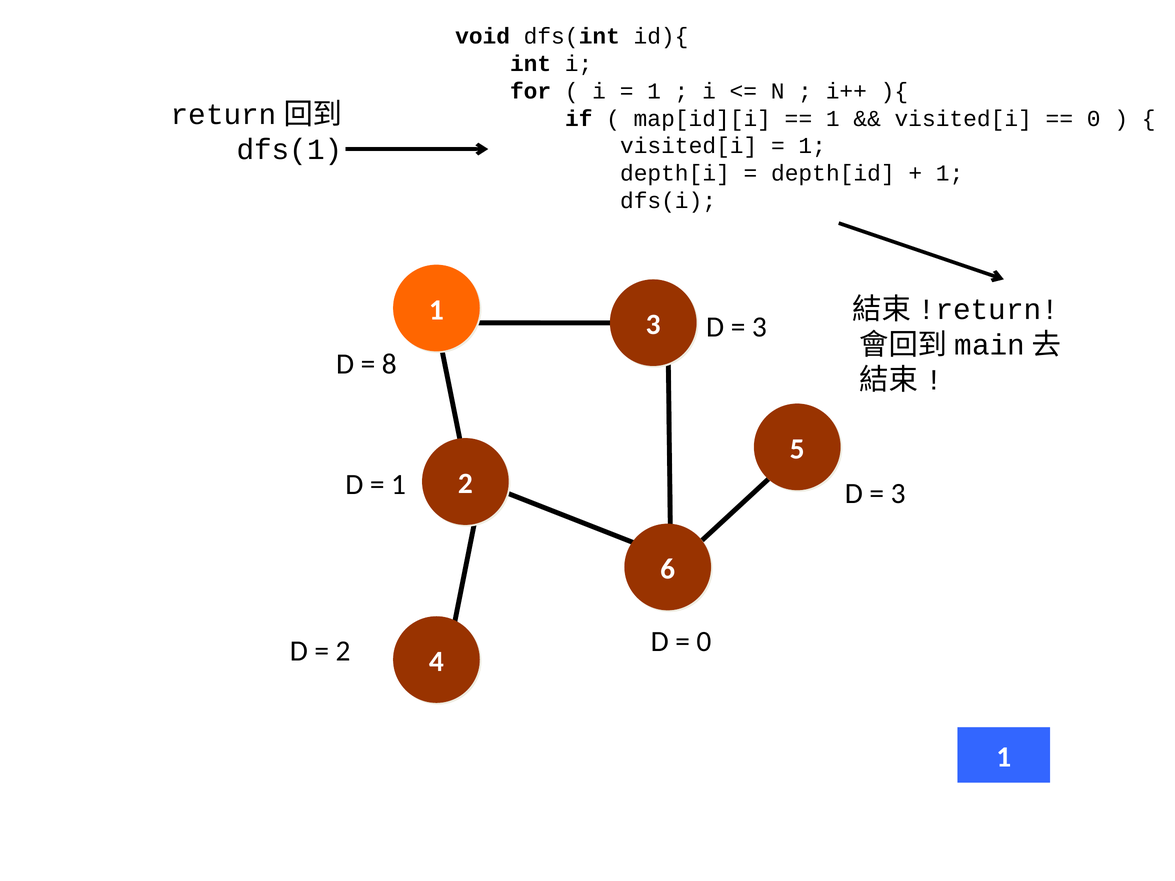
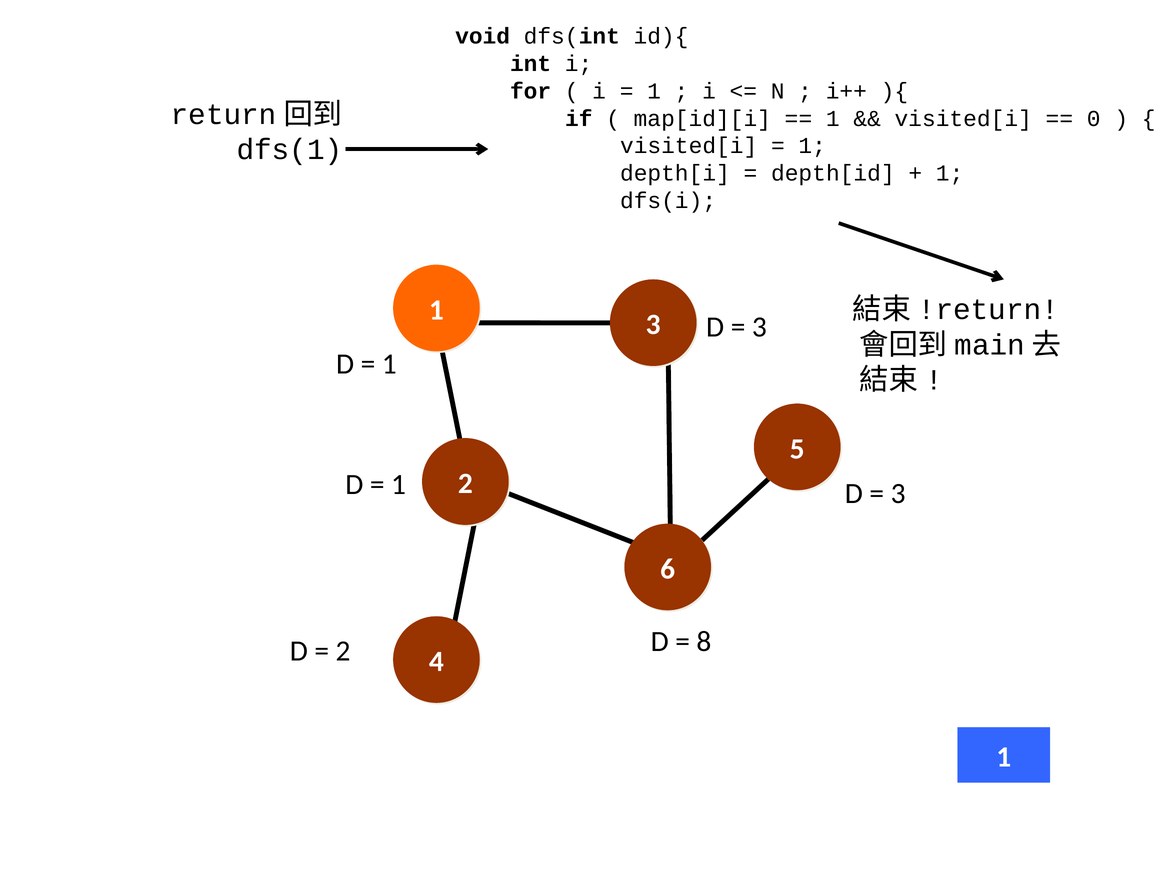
8 at (389, 364): 8 -> 1
0 at (704, 642): 0 -> 8
